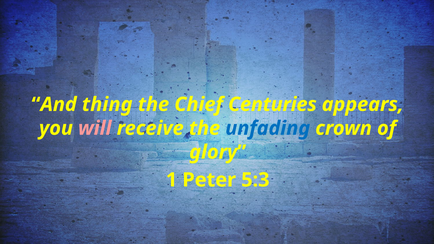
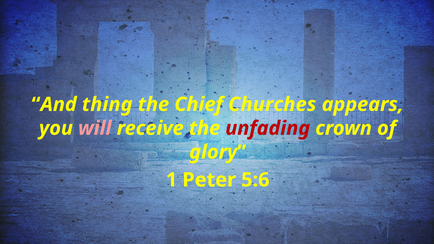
Centuries: Centuries -> Churches
unfading colour: blue -> red
5:3: 5:3 -> 5:6
